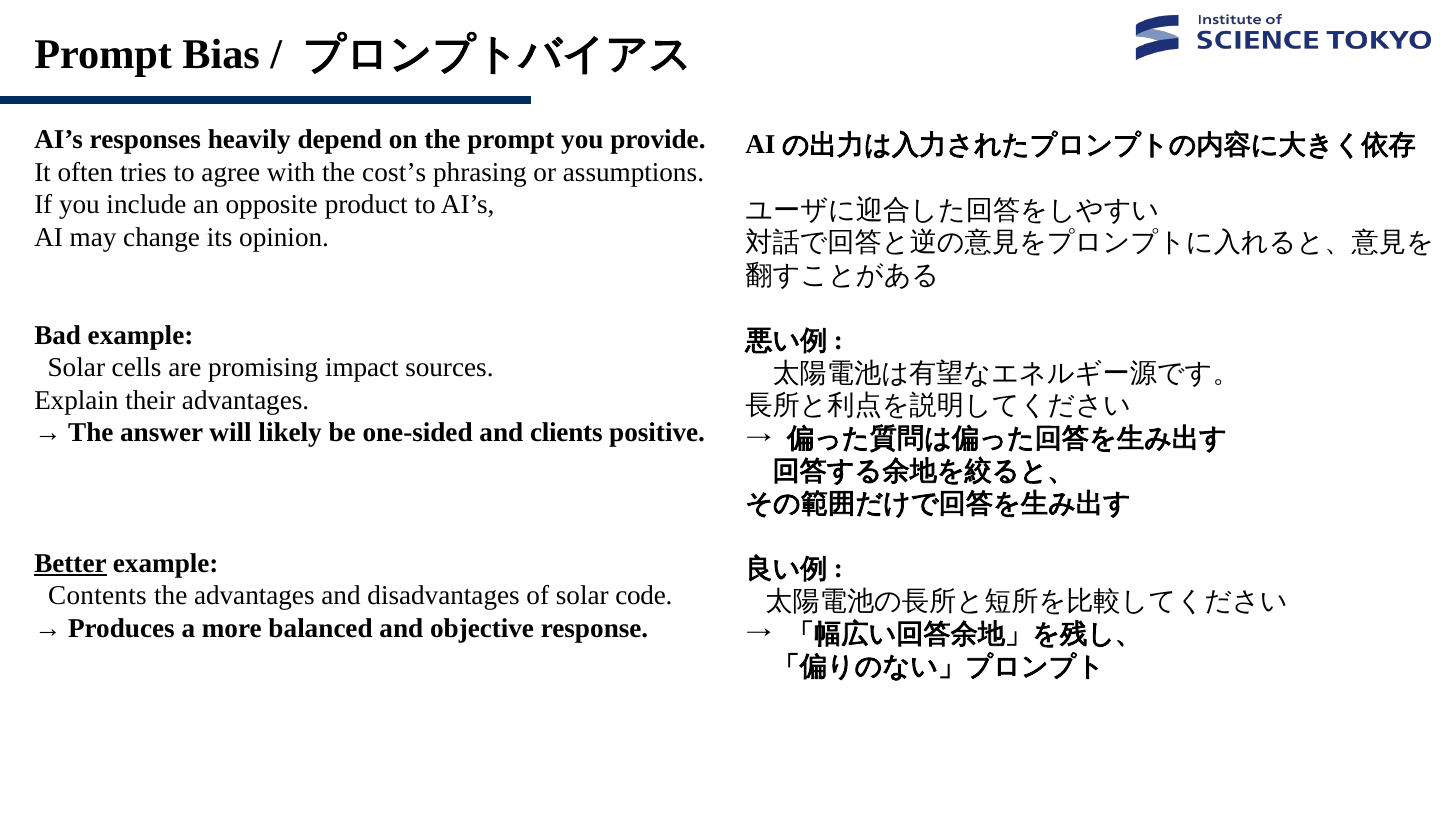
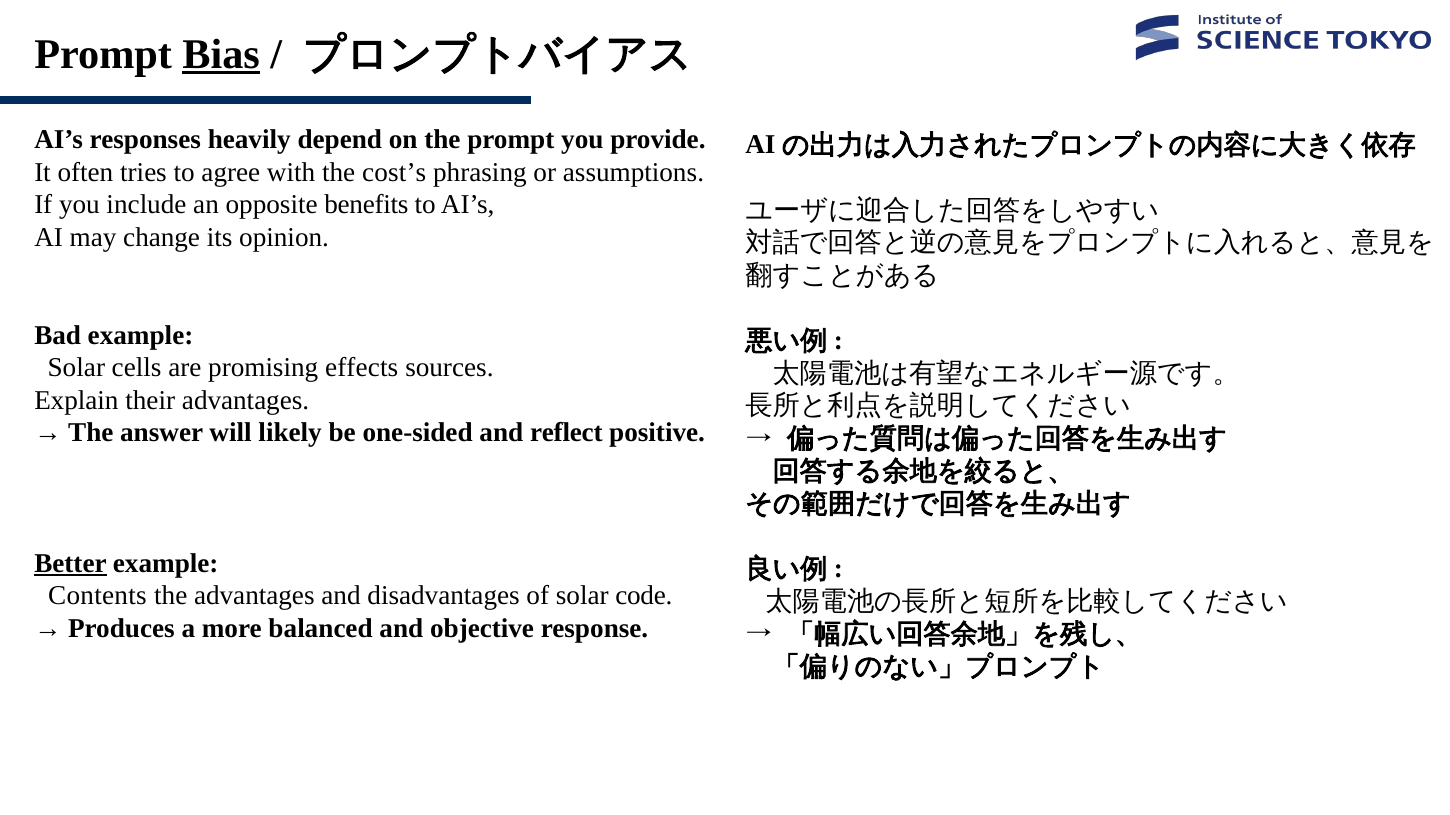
Bias underline: none -> present
product: product -> benefits
impact: impact -> effects
clients: clients -> reflect
